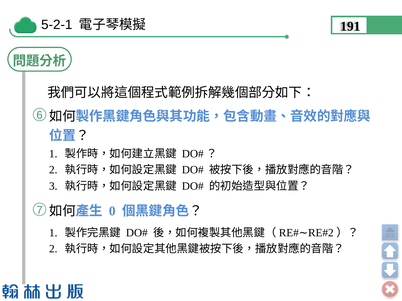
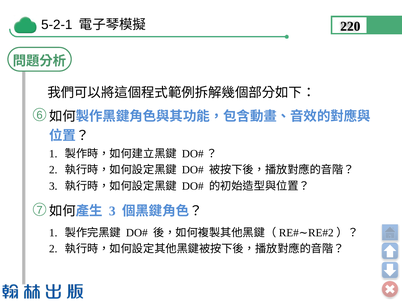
191: 191 -> 220
0 at (112, 212): 0 -> 3
